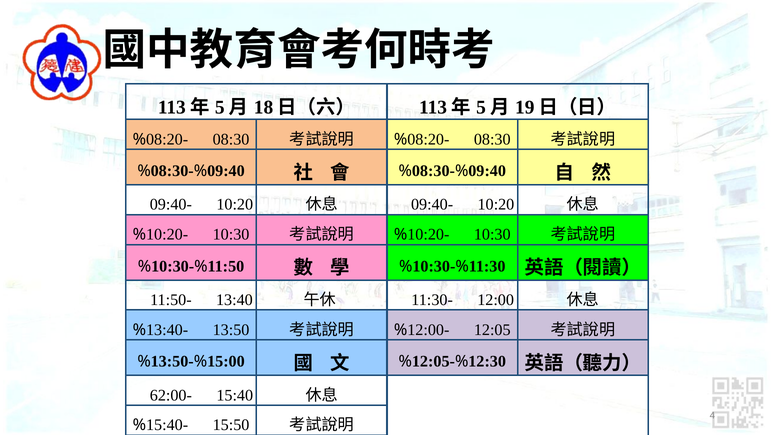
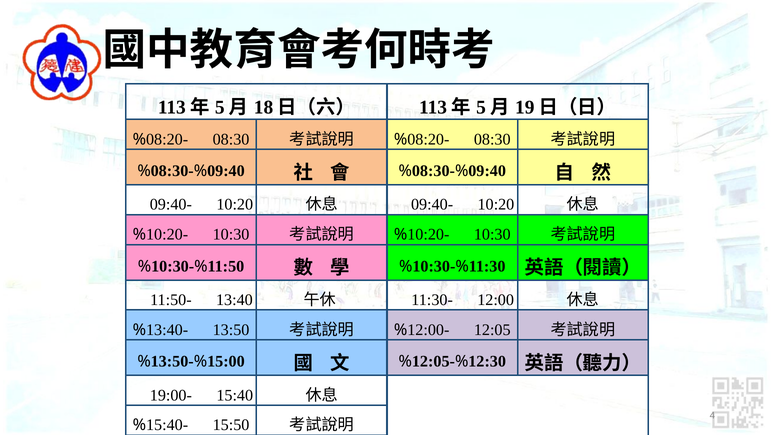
62:00-: 62:00- -> 19:00-
